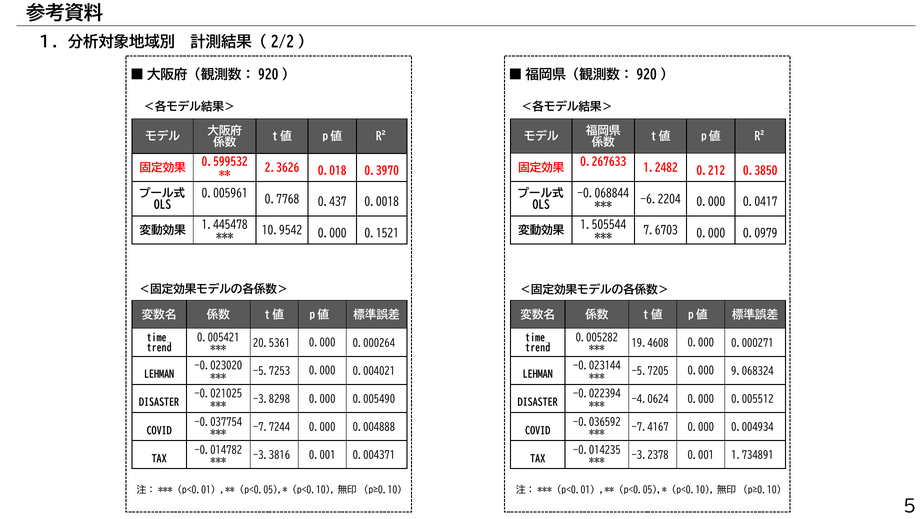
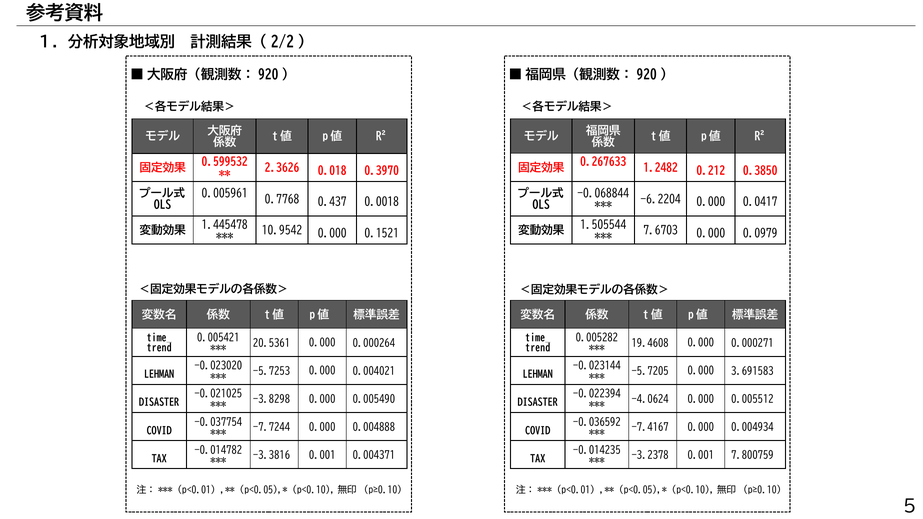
9.068324: 9.068324 -> 3.691583
1.734891: 1.734891 -> 7.800759
